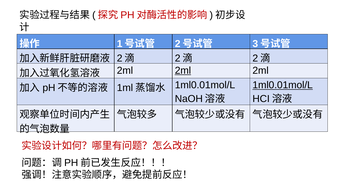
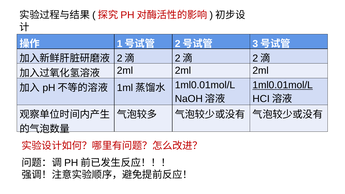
2ml at (183, 71) underline: present -> none
